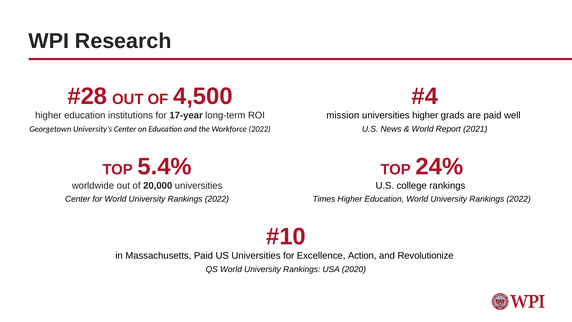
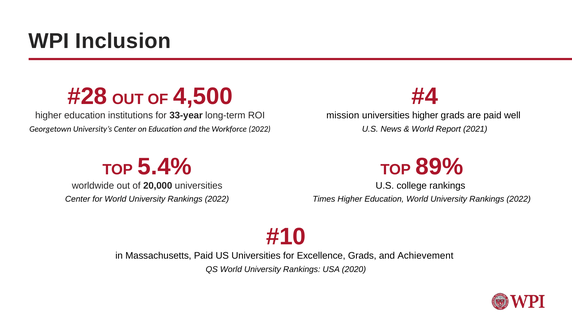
Research: Research -> Inclusion
17-year: 17-year -> 33-year
24%: 24% -> 89%
Excellence Action: Action -> Grads
Revolutionize: Revolutionize -> Achievement
